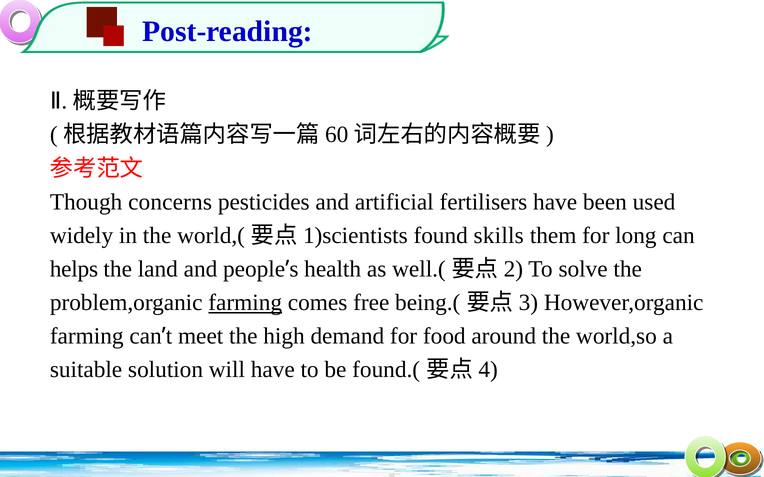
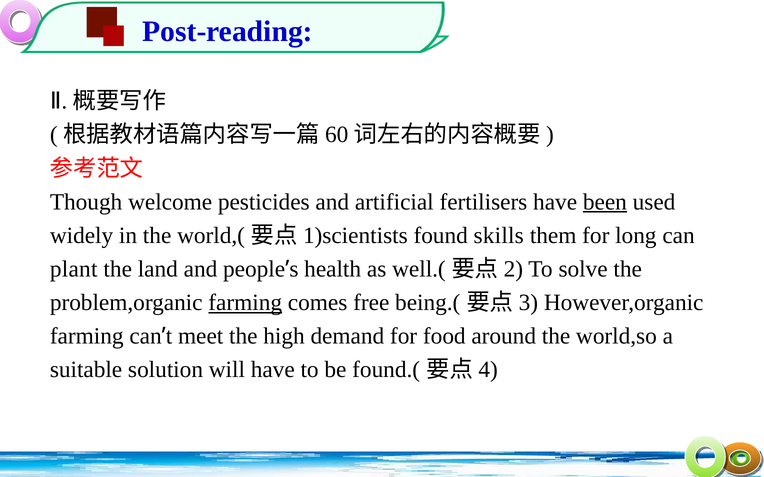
concerns: concerns -> welcome
been underline: none -> present
helps: helps -> plant
